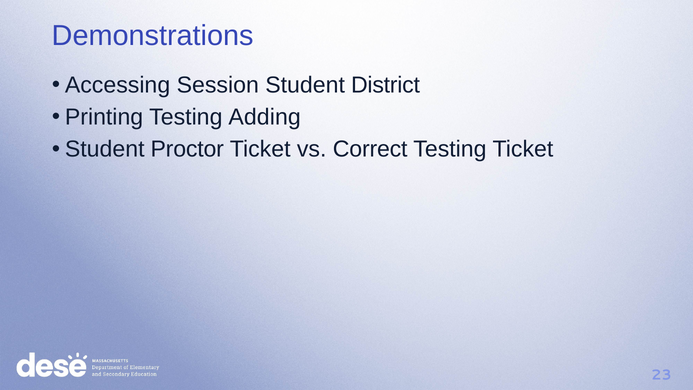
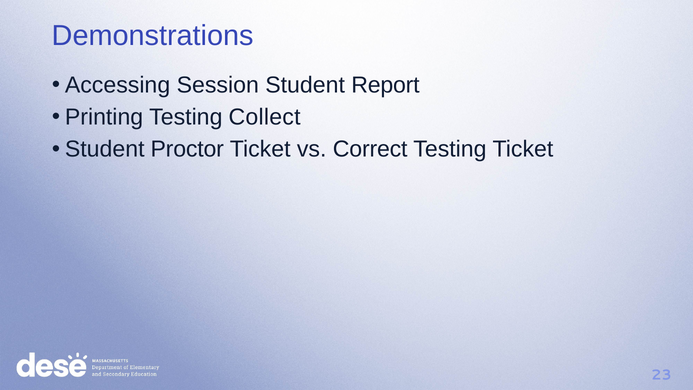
District: District -> Report
Adding: Adding -> Collect
